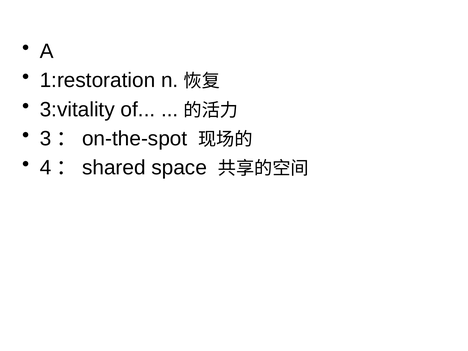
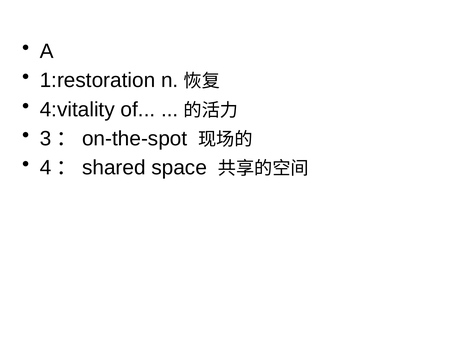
3:vitality: 3:vitality -> 4:vitality
